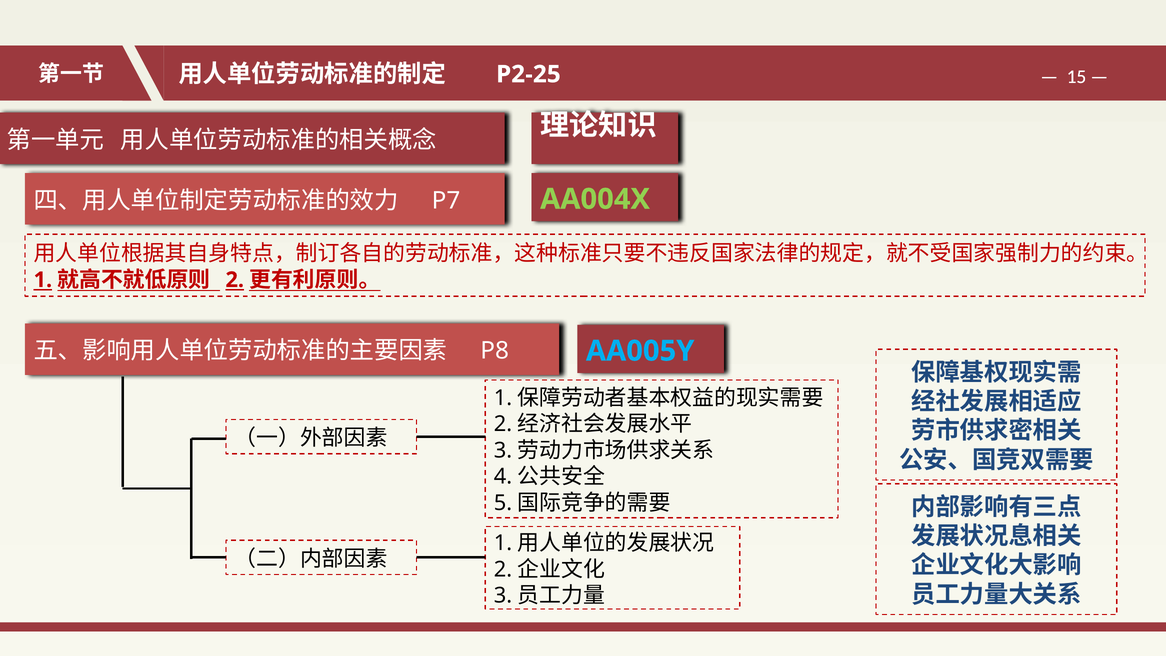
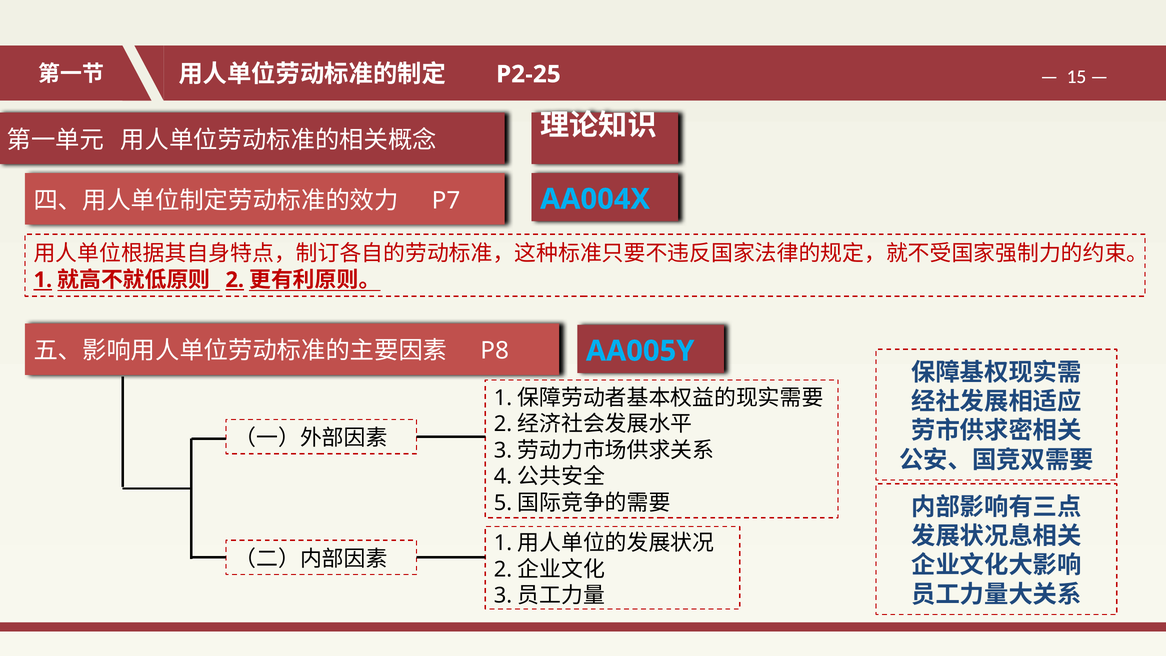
AA004X colour: light green -> light blue
